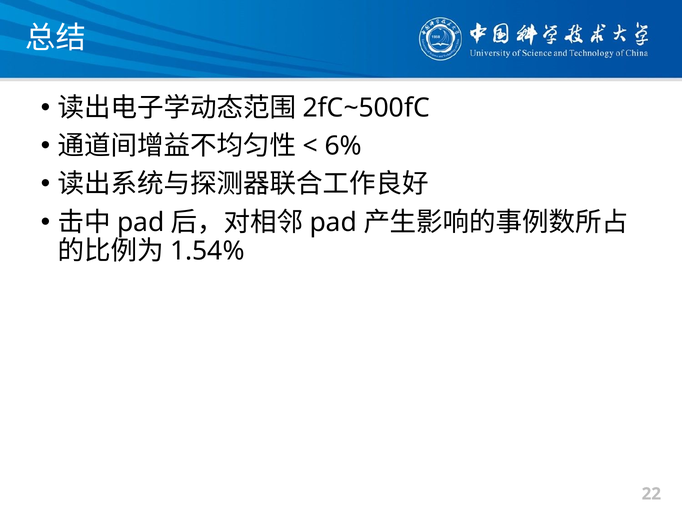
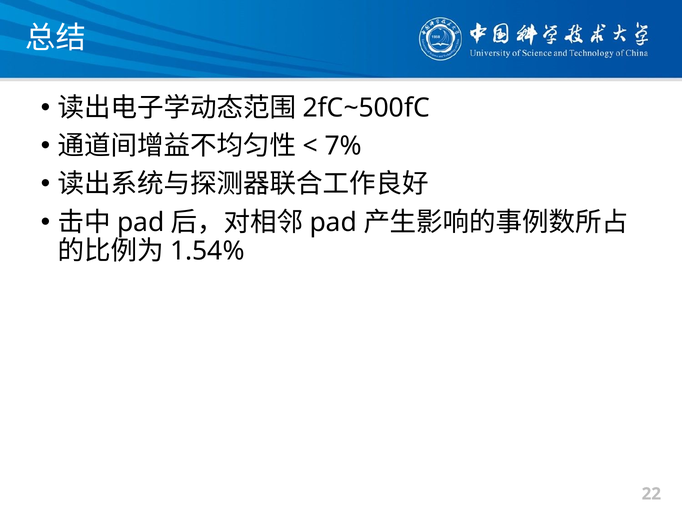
6%: 6% -> 7%
